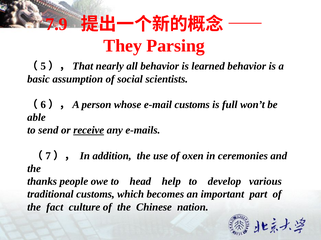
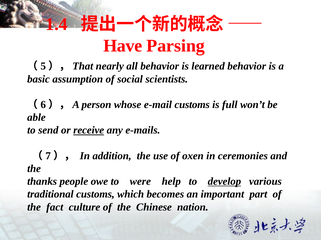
7.9: 7.9 -> 1.4
They: They -> Have
head: head -> were
develop underline: none -> present
